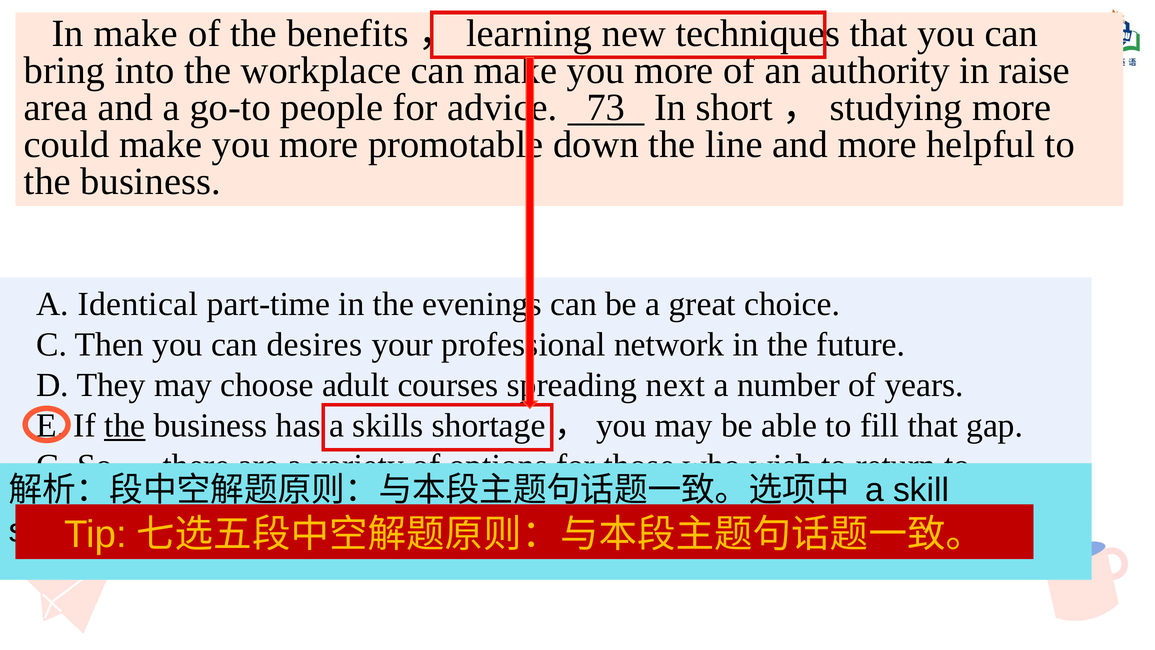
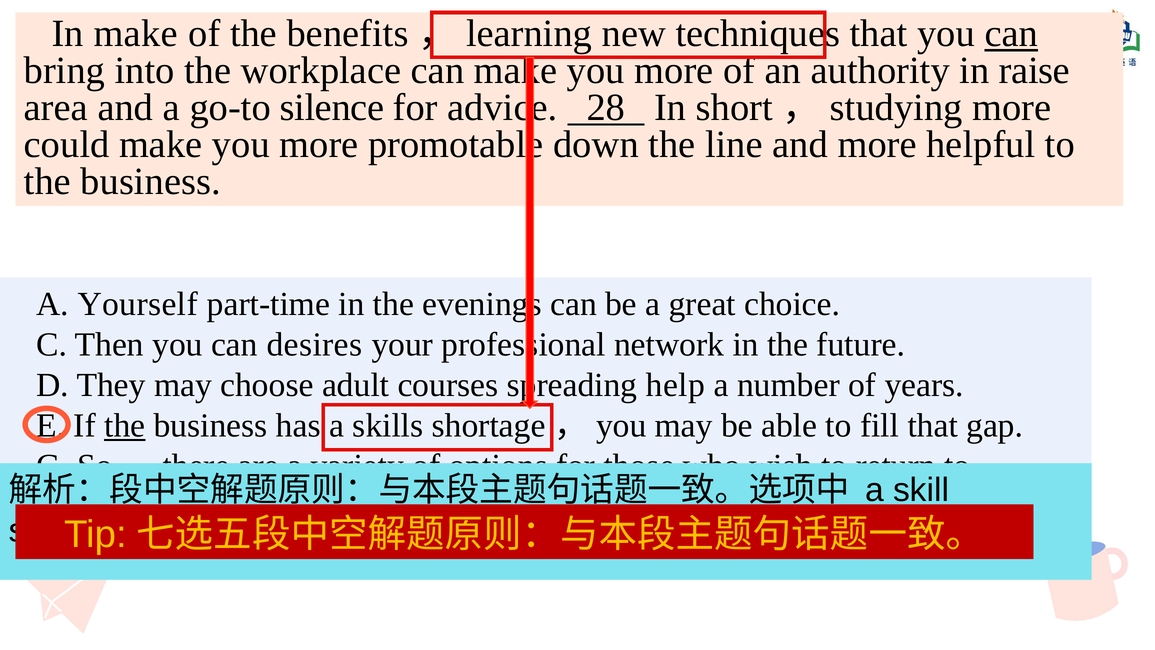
can at (1011, 34) underline: none -> present
people: people -> silence
73: 73 -> 28
Identical: Identical -> Yourself
next: next -> help
